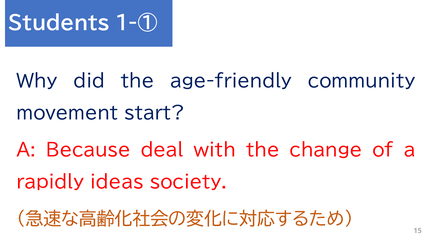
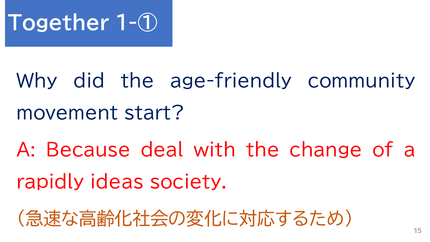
Students: Students -> Together
